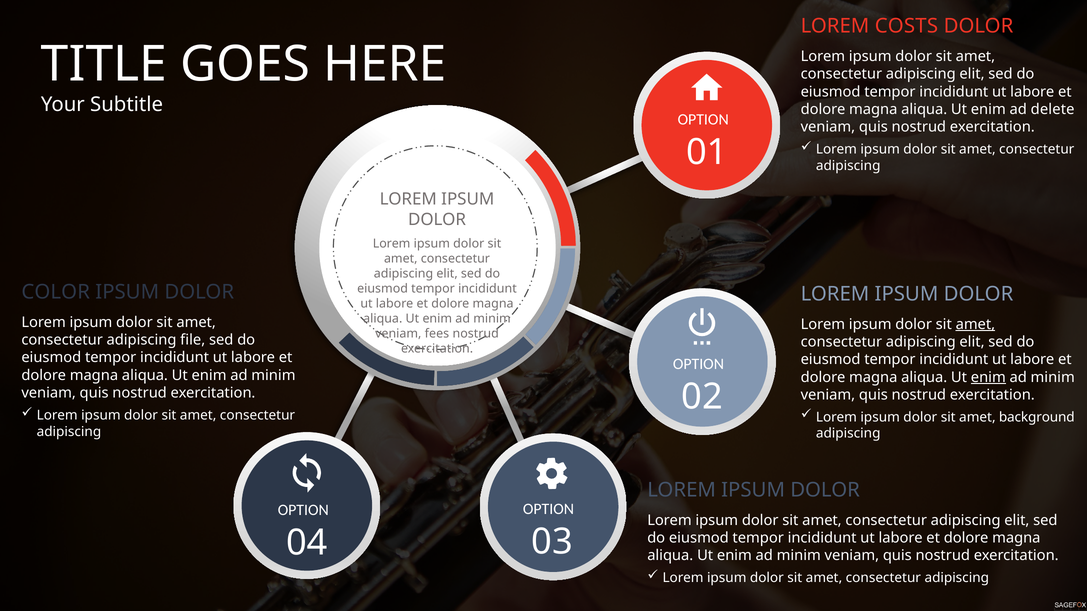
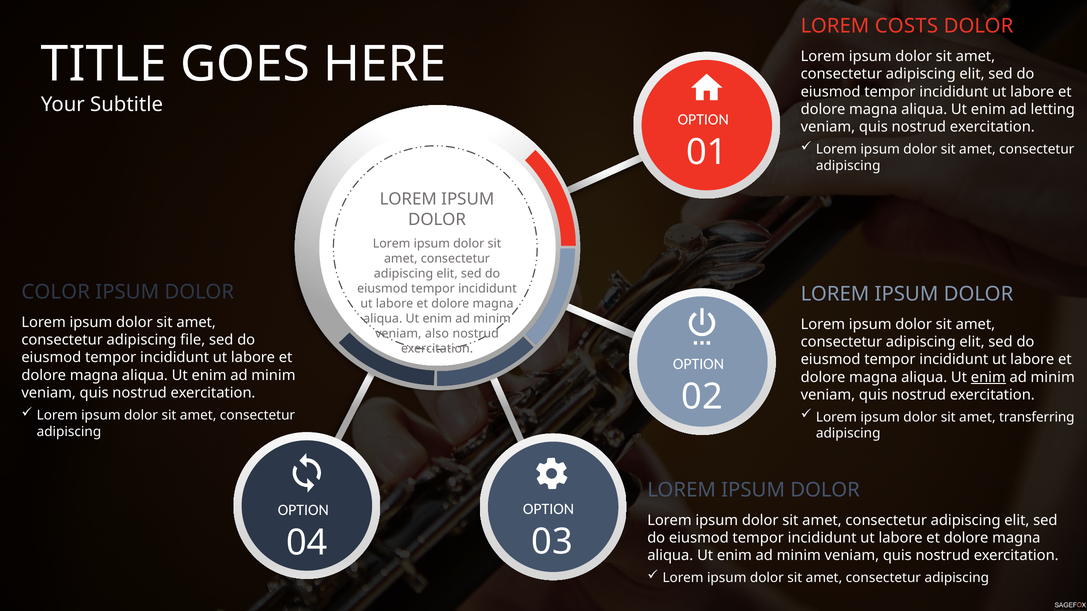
delete: delete -> letting
amet at (975, 324) underline: present -> none
fees: fees -> also
background: background -> transferring
